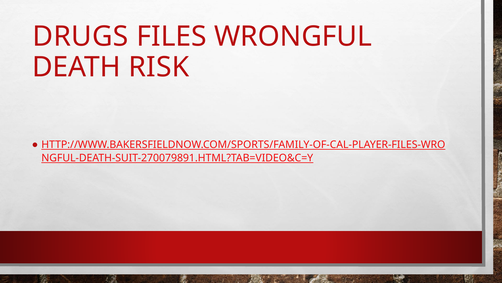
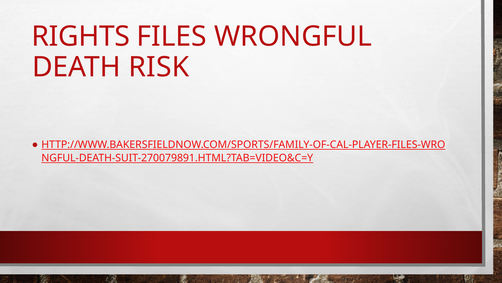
DRUGS: DRUGS -> RIGHTS
